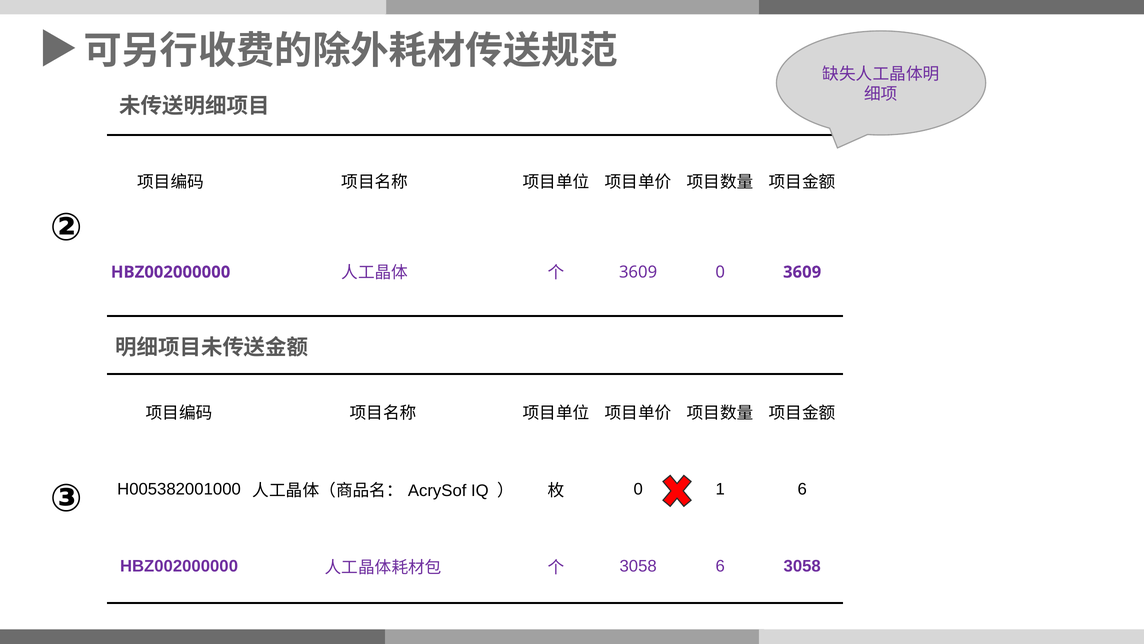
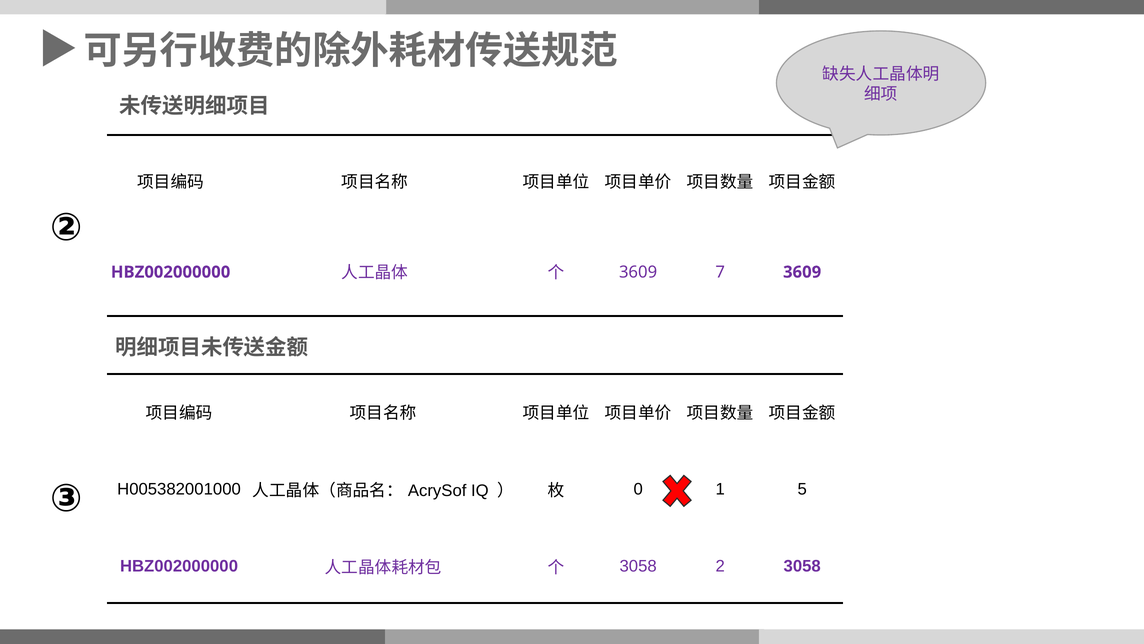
3609 0: 0 -> 7
1 6: 6 -> 5
3058 6: 6 -> 2
